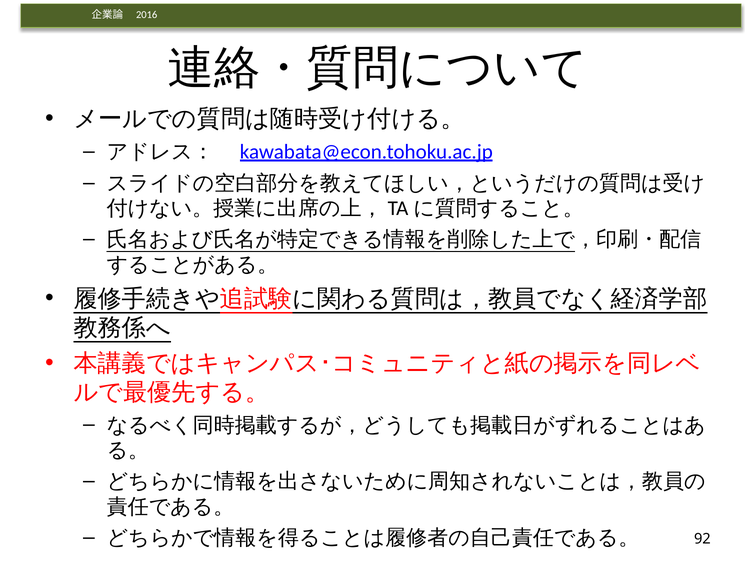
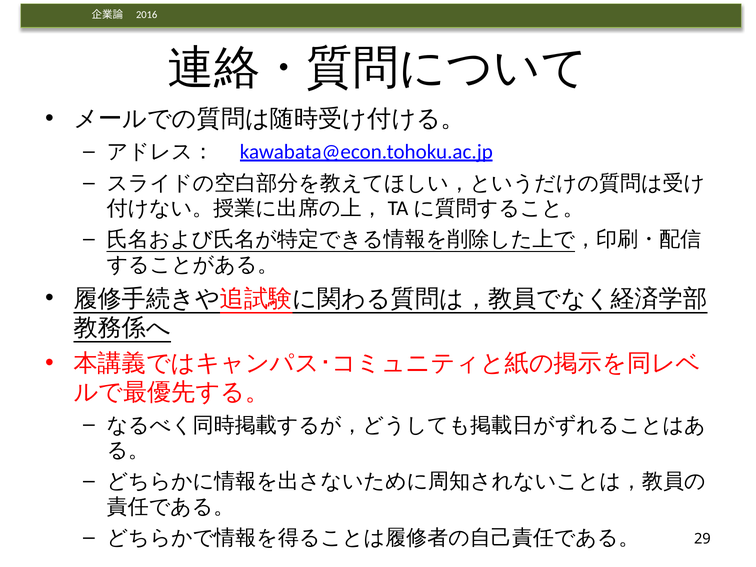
92: 92 -> 29
